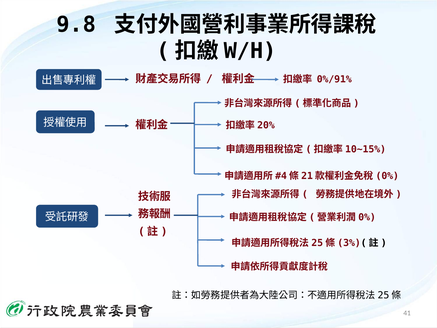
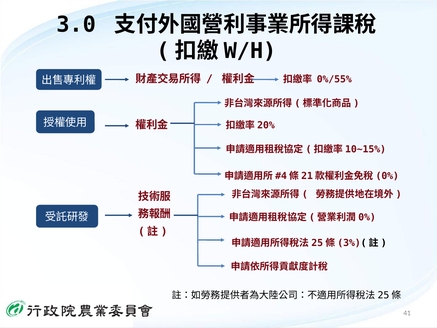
9.8: 9.8 -> 3.0
0%/91%: 0%/91% -> 0%/55%
